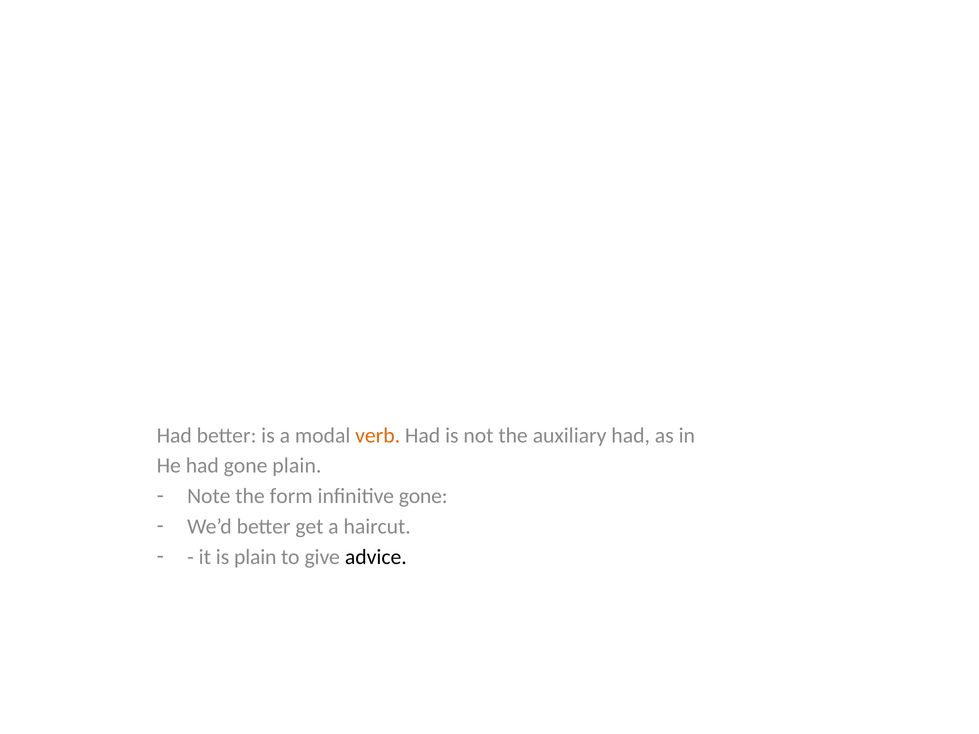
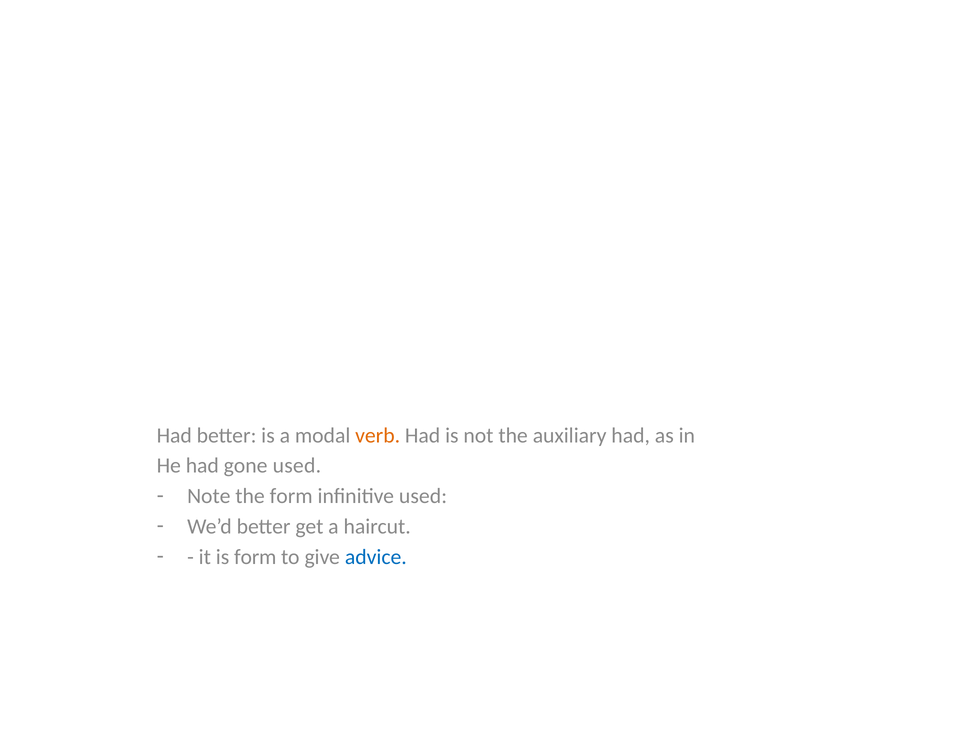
gone plain: plain -> used
infinitive gone: gone -> used
is plain: plain -> form
advice colour: black -> blue
